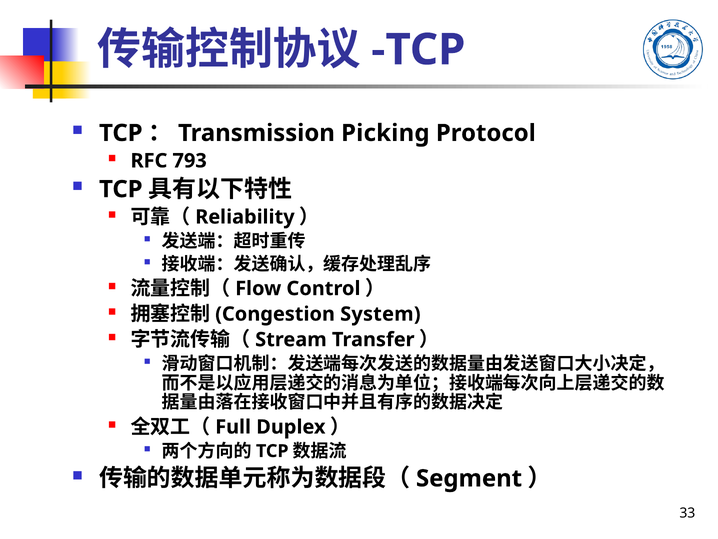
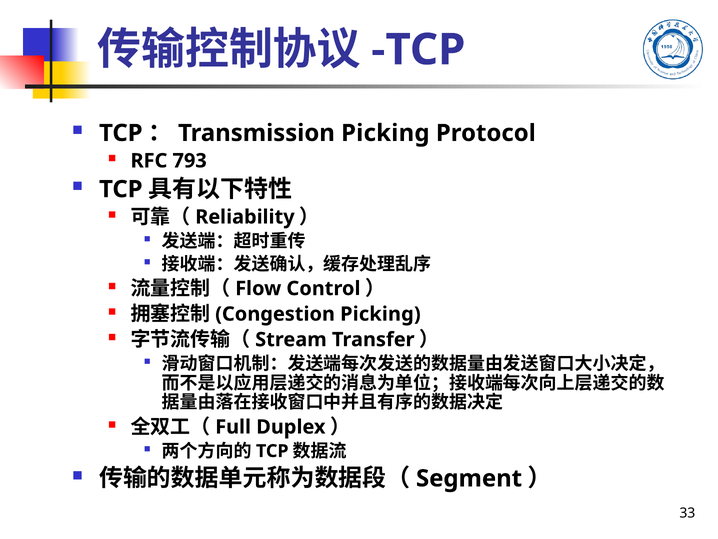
System at (380, 314): System -> Picking
